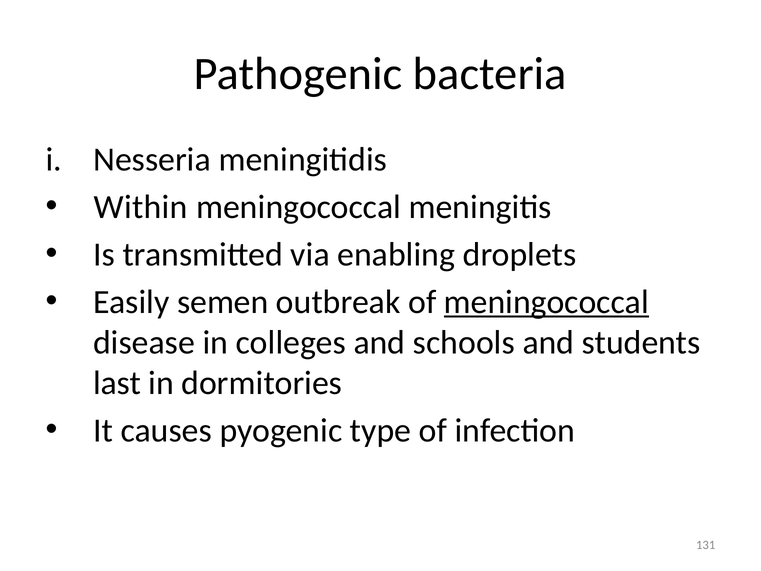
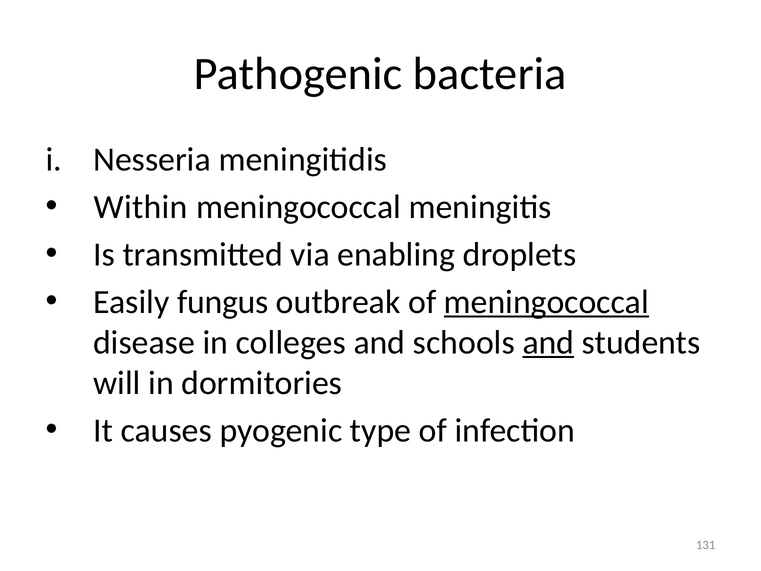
semen: semen -> fungus
and at (548, 342) underline: none -> present
last: last -> will
